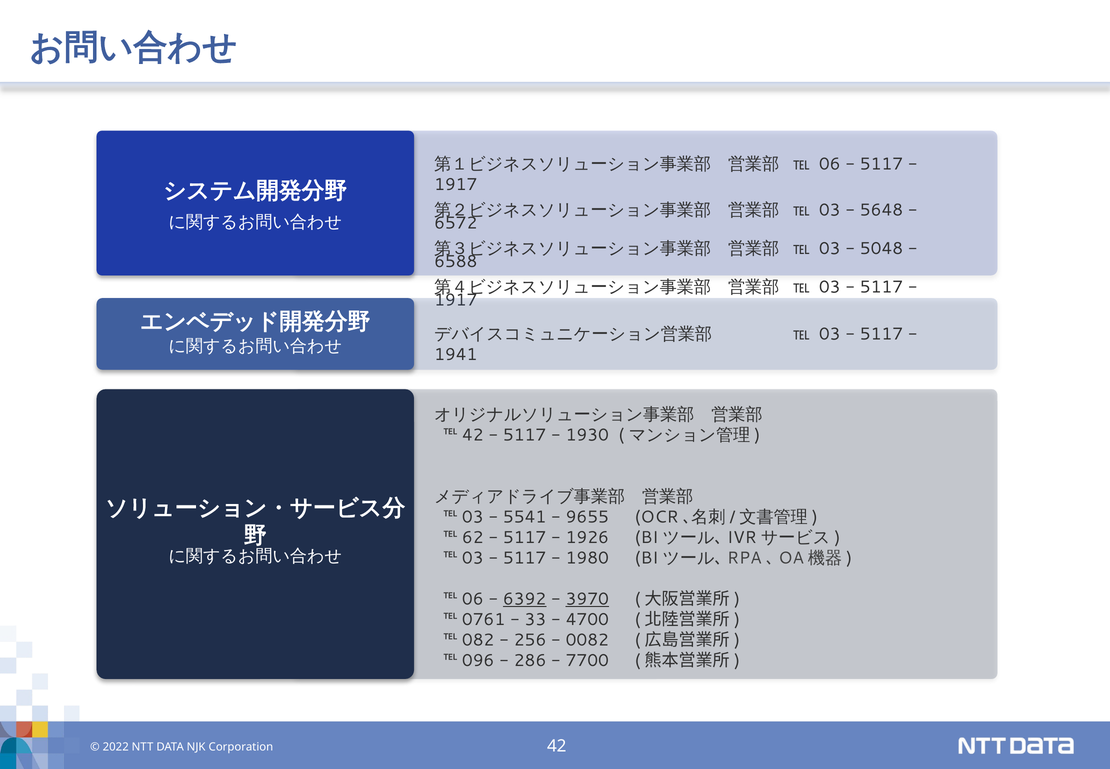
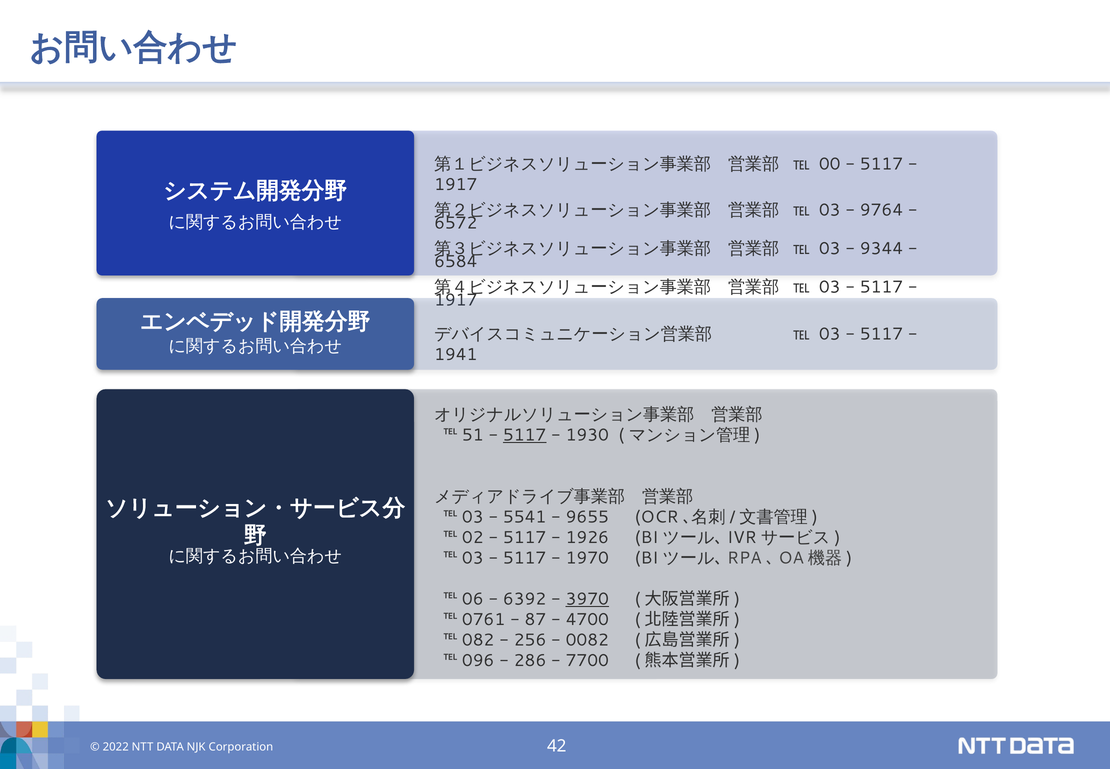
06 at (830, 164): 06 -> 00
5648: 5648 -> 9764
5048: 5048 -> 9344
6588: 6588 -> 6584
42 at (473, 435): 42 -> 51
5117 at (525, 435) underline: none -> present
62: 62 -> 02
1980: 1980 -> 1970
6392 underline: present -> none
33: 33 -> 87
